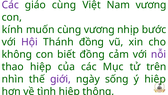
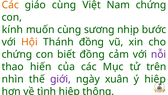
Các at (10, 5) colour: purple -> orange
Nam vương: vương -> chứng
cùng vương: vương -> sương
Hội colour: purple -> orange
không at (17, 54): không -> chứng
thao hiệp: hiệp -> hiến
sống: sống -> xuân
